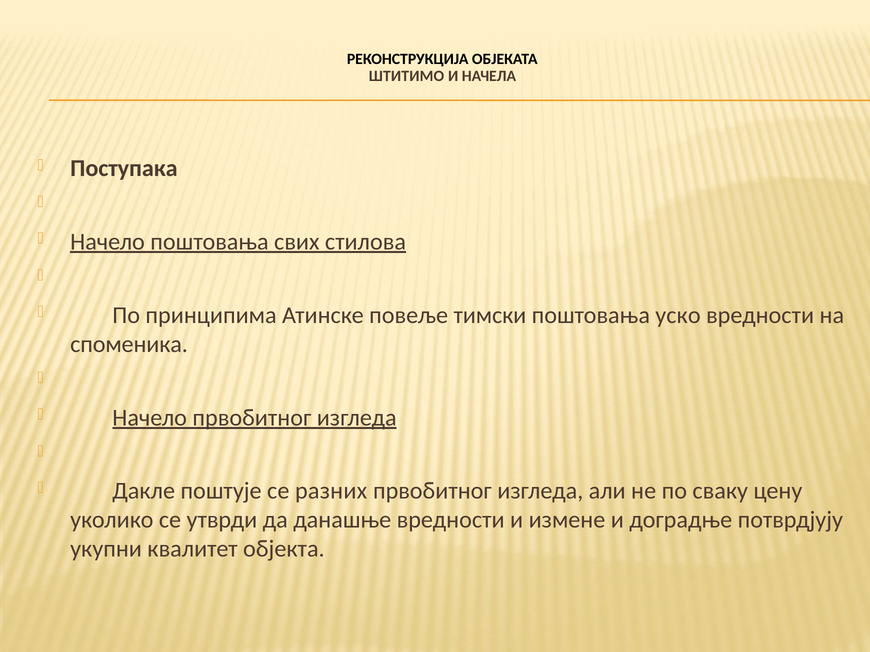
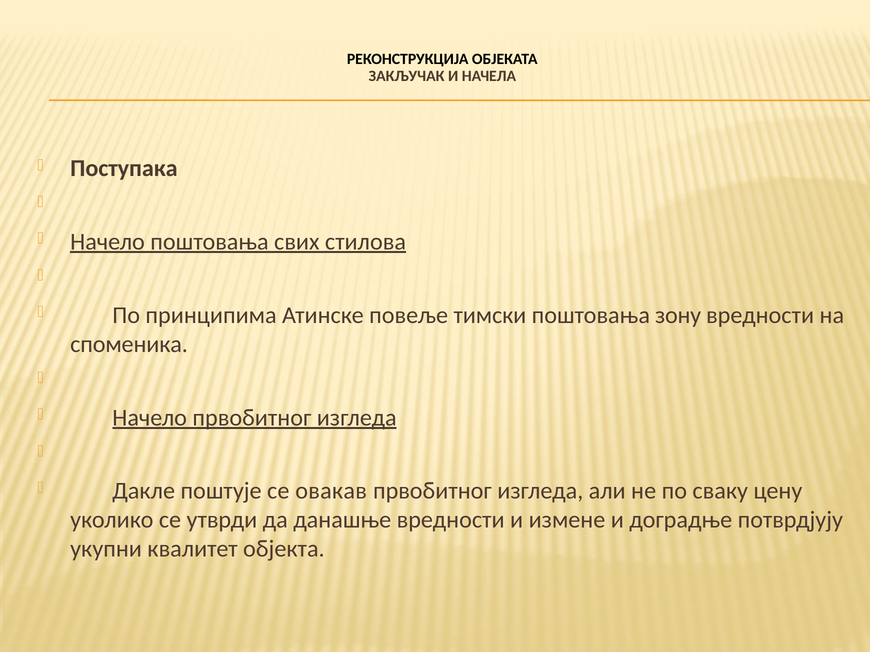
ШТИТИМО: ШТИТИМО -> ЗАКЉУЧАК
уско: уско -> зону
разних: разних -> овакав
